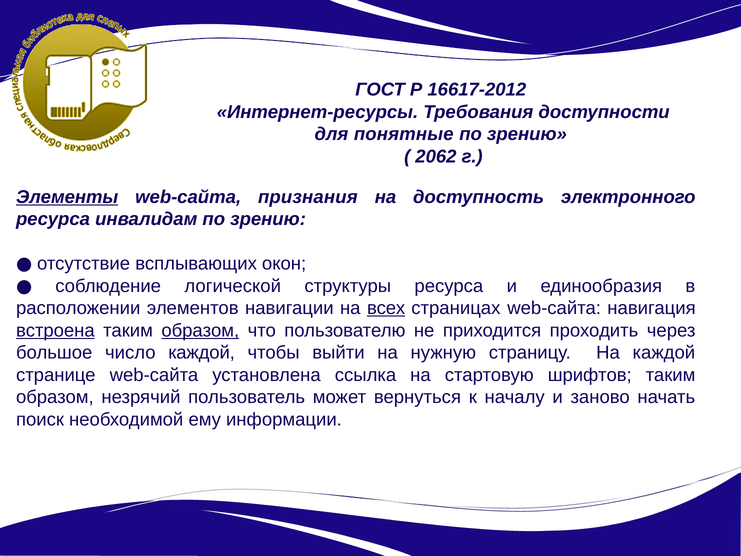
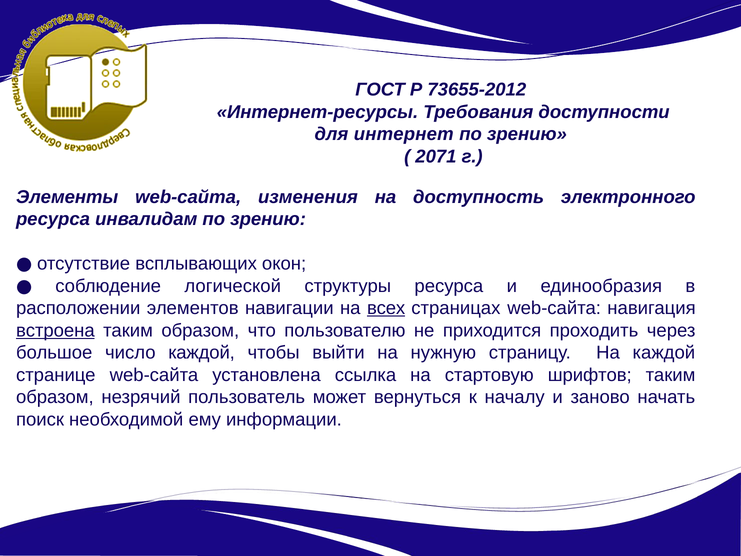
16617-2012: 16617-2012 -> 73655-2012
понятные: понятные -> интернет
2062: 2062 -> 2071
Элементы underline: present -> none
признания: признания -> изменения
образом at (200, 330) underline: present -> none
